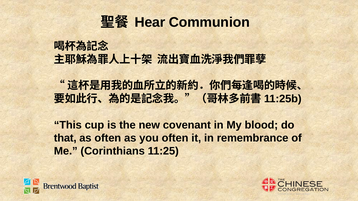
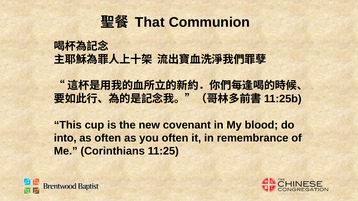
Hear: Hear -> That
that: that -> into
